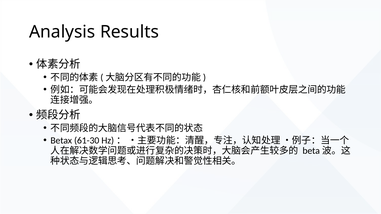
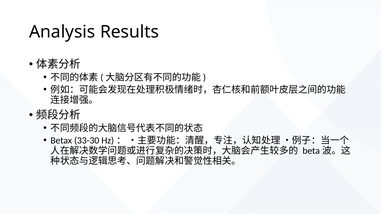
61-30: 61-30 -> 33-30
